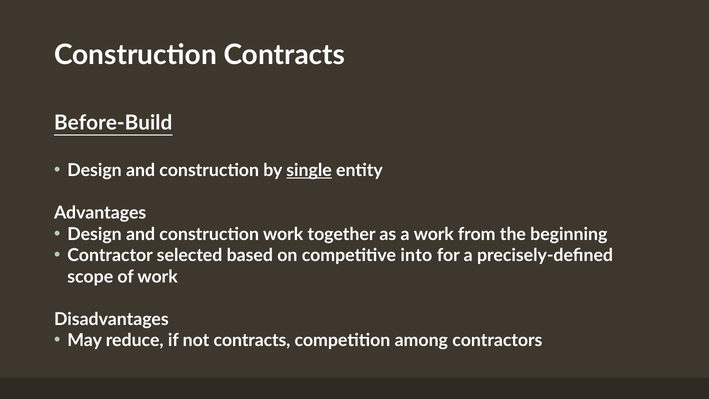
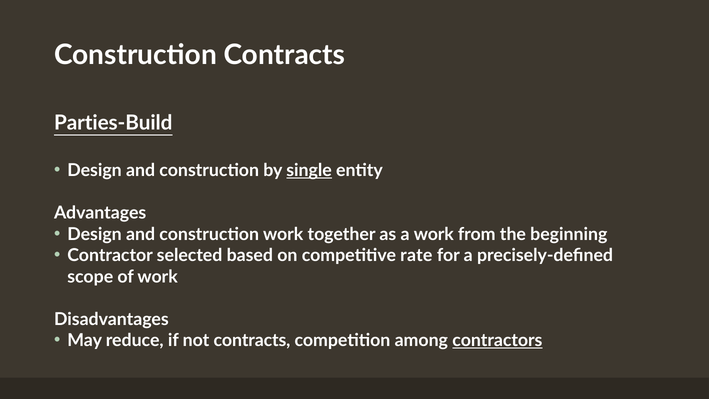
Before-Build: Before-Build -> Parties-Build
into: into -> rate
contractors underline: none -> present
